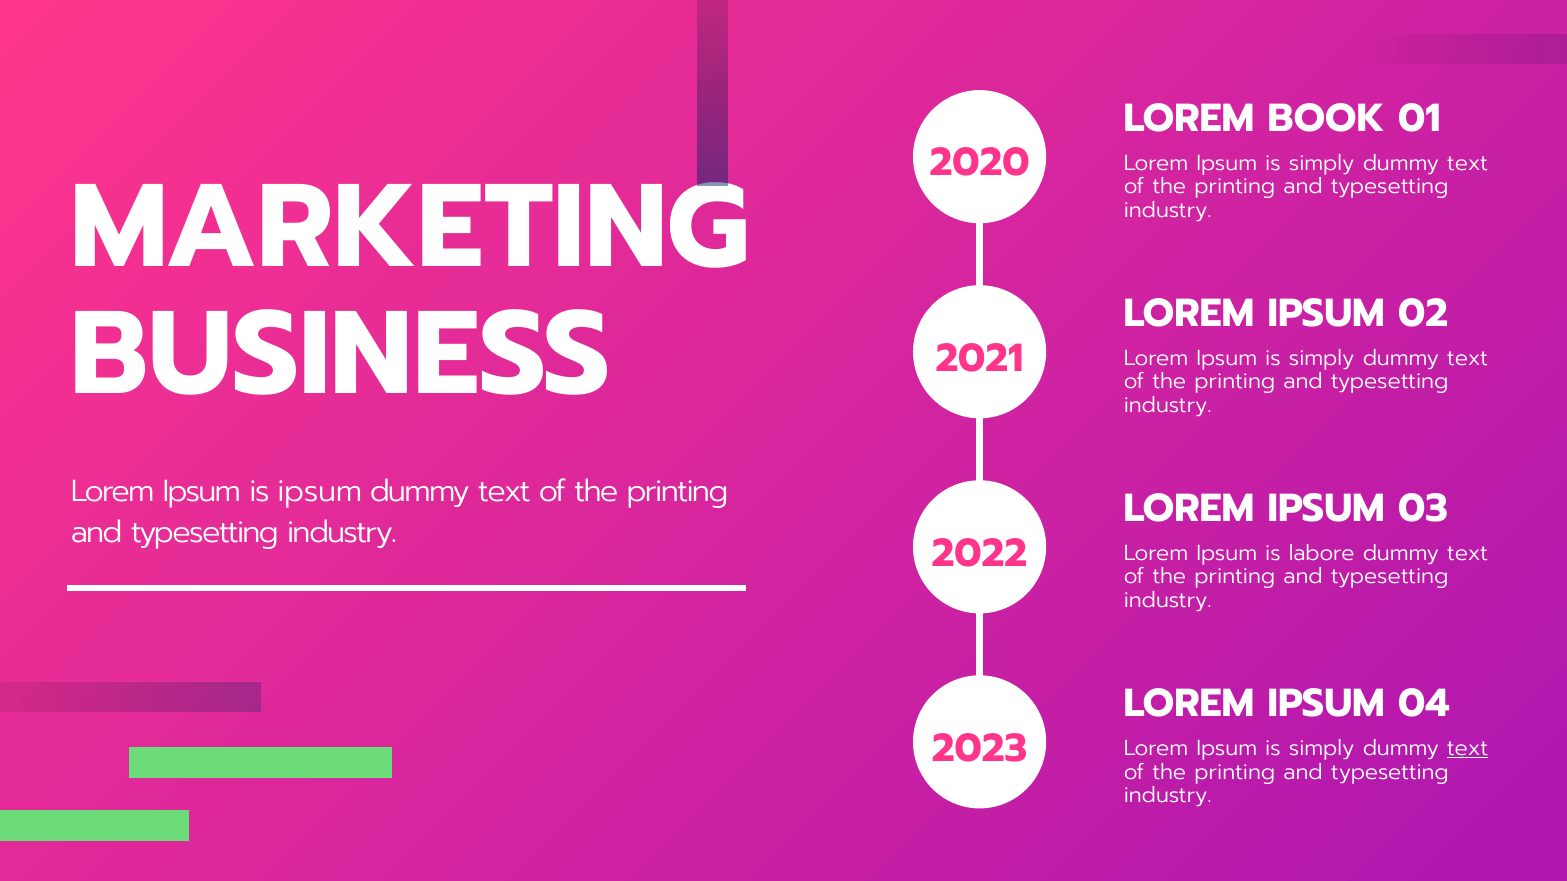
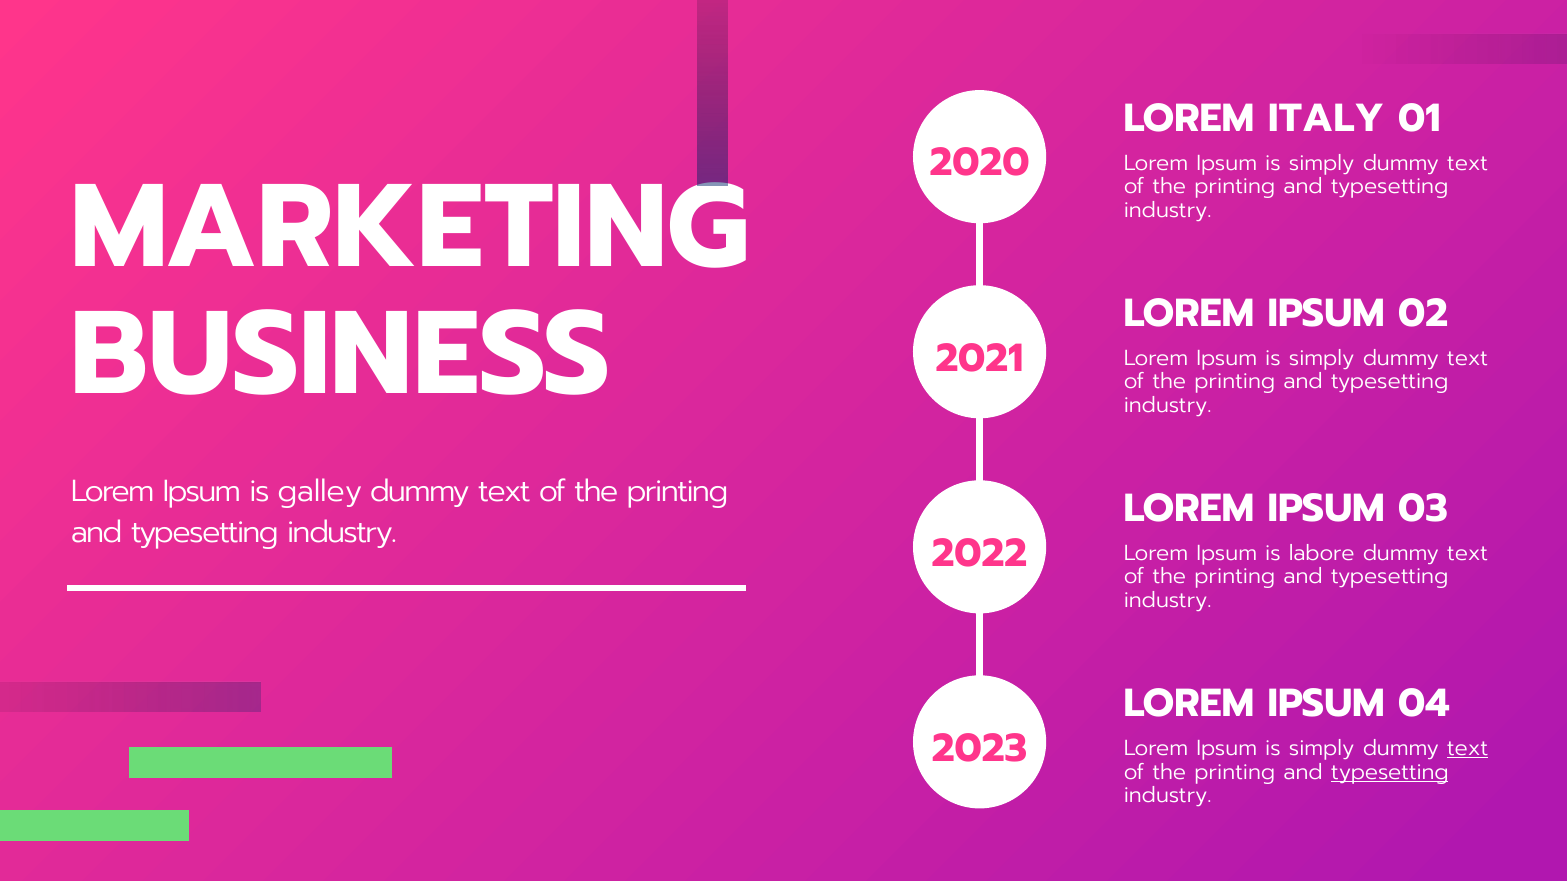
BOOK: BOOK -> ITALY
is ipsum: ipsum -> galley
typesetting at (1390, 772) underline: none -> present
